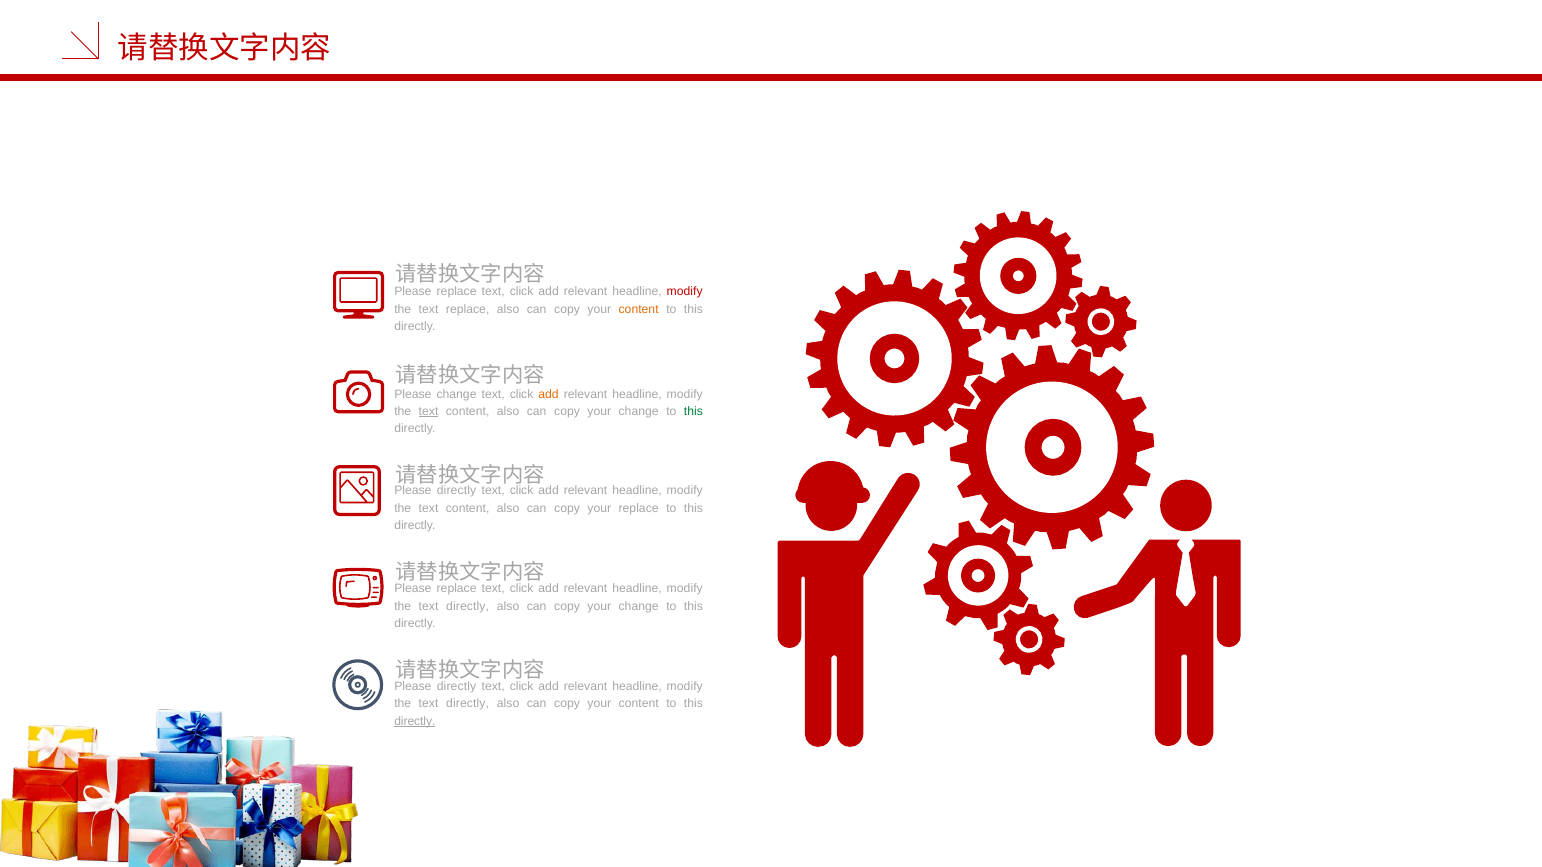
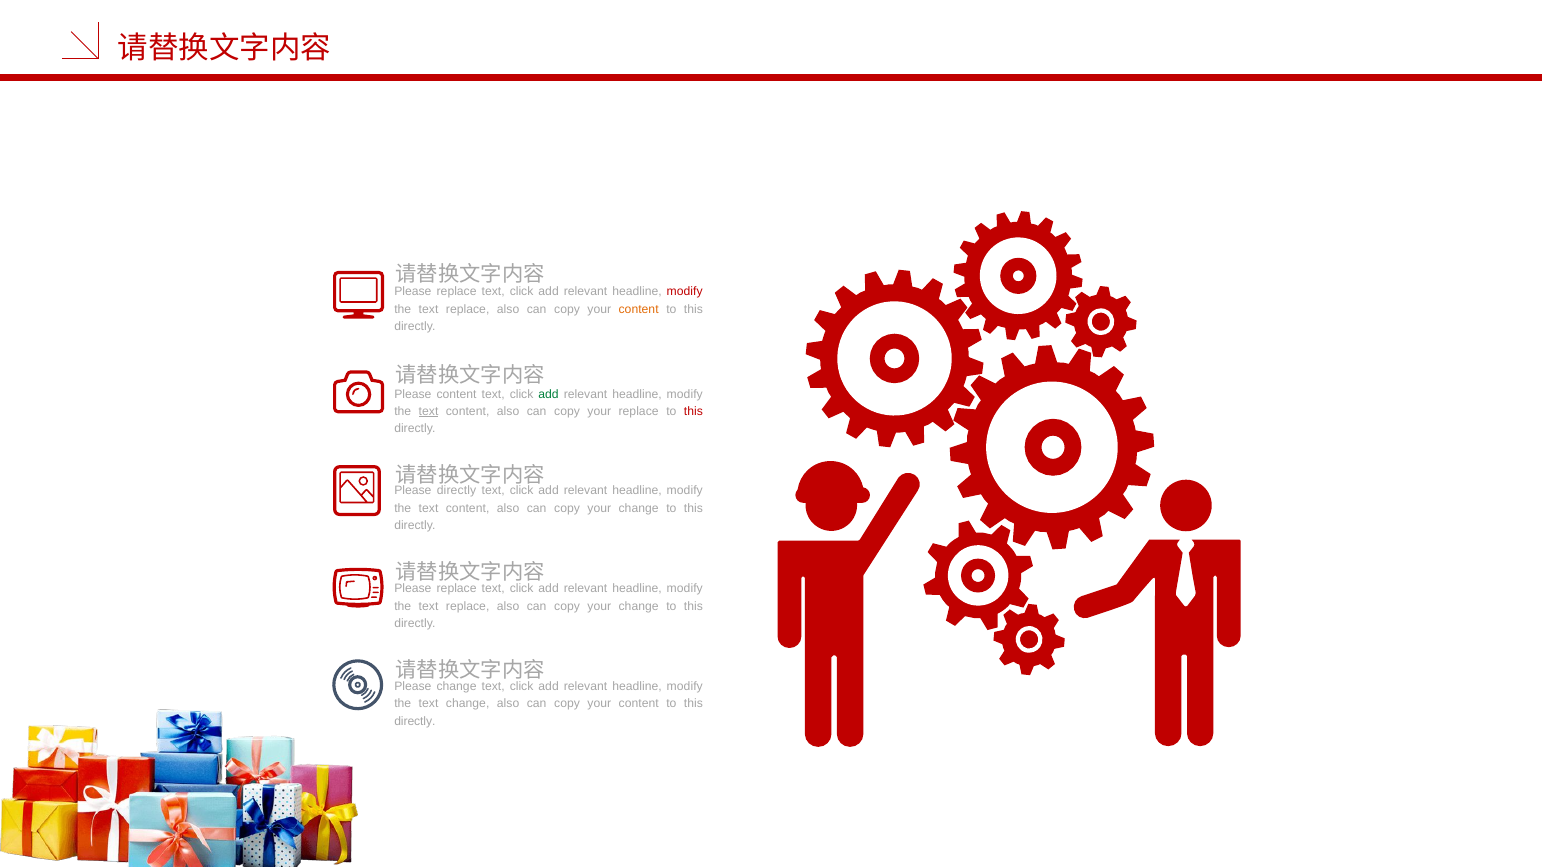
Please change: change -> content
add at (549, 394) colour: orange -> green
change at (639, 412): change -> replace
this at (693, 412) colour: green -> red
replace at (639, 508): replace -> change
directly at (468, 606): directly -> replace
directly at (456, 687): directly -> change
directly at (468, 704): directly -> change
directly at (415, 722) underline: present -> none
